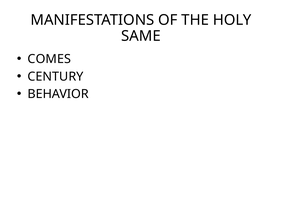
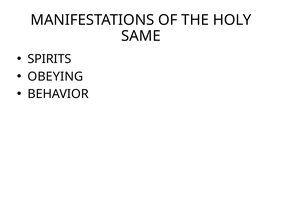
COMES: COMES -> SPIRITS
CENTURY: CENTURY -> OBEYING
